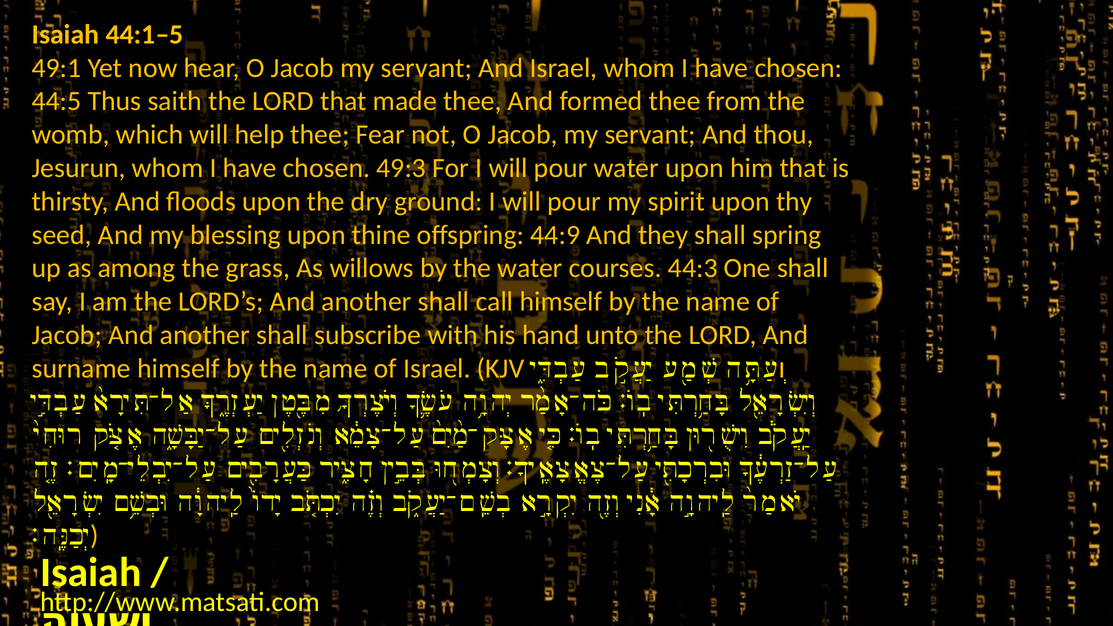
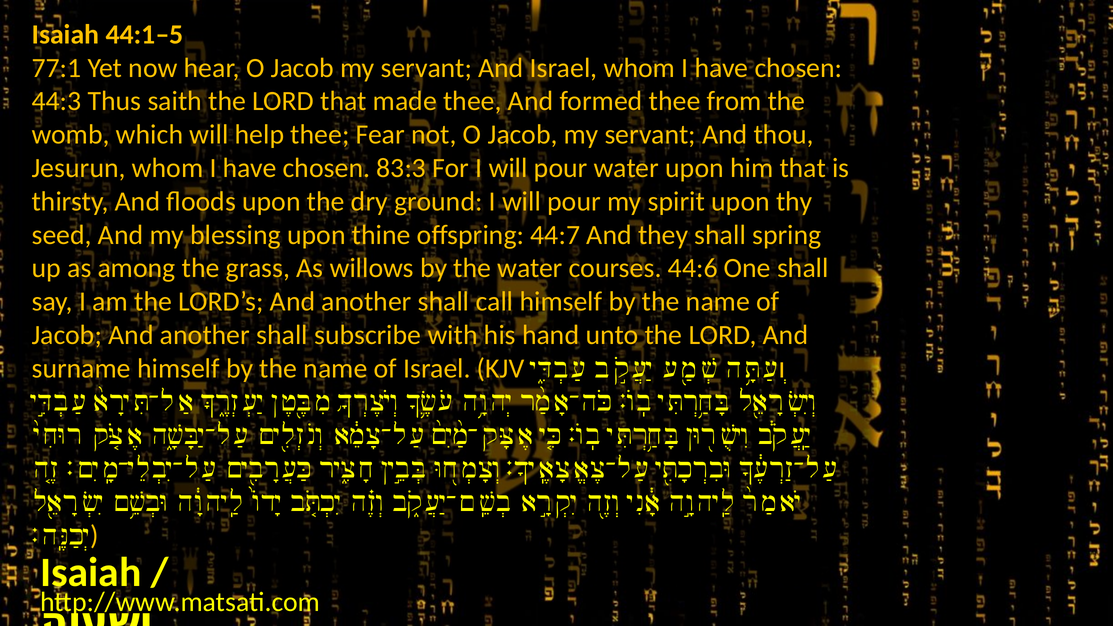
49:1: 49:1 -> 77:1
44:5: 44:5 -> 44:3
49:3: 49:3 -> 83:3
44:9: 44:9 -> 44:7
44:3: 44:3 -> 44:6
